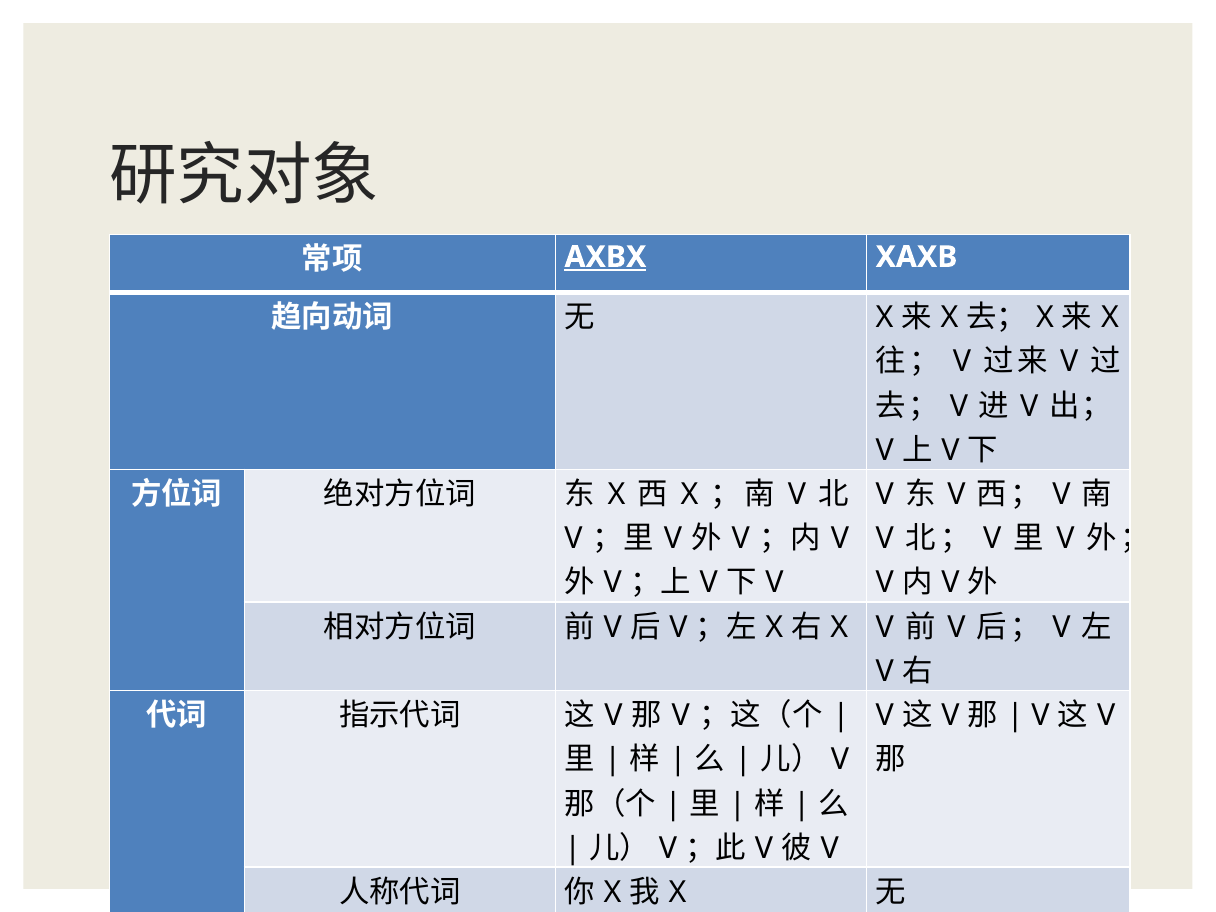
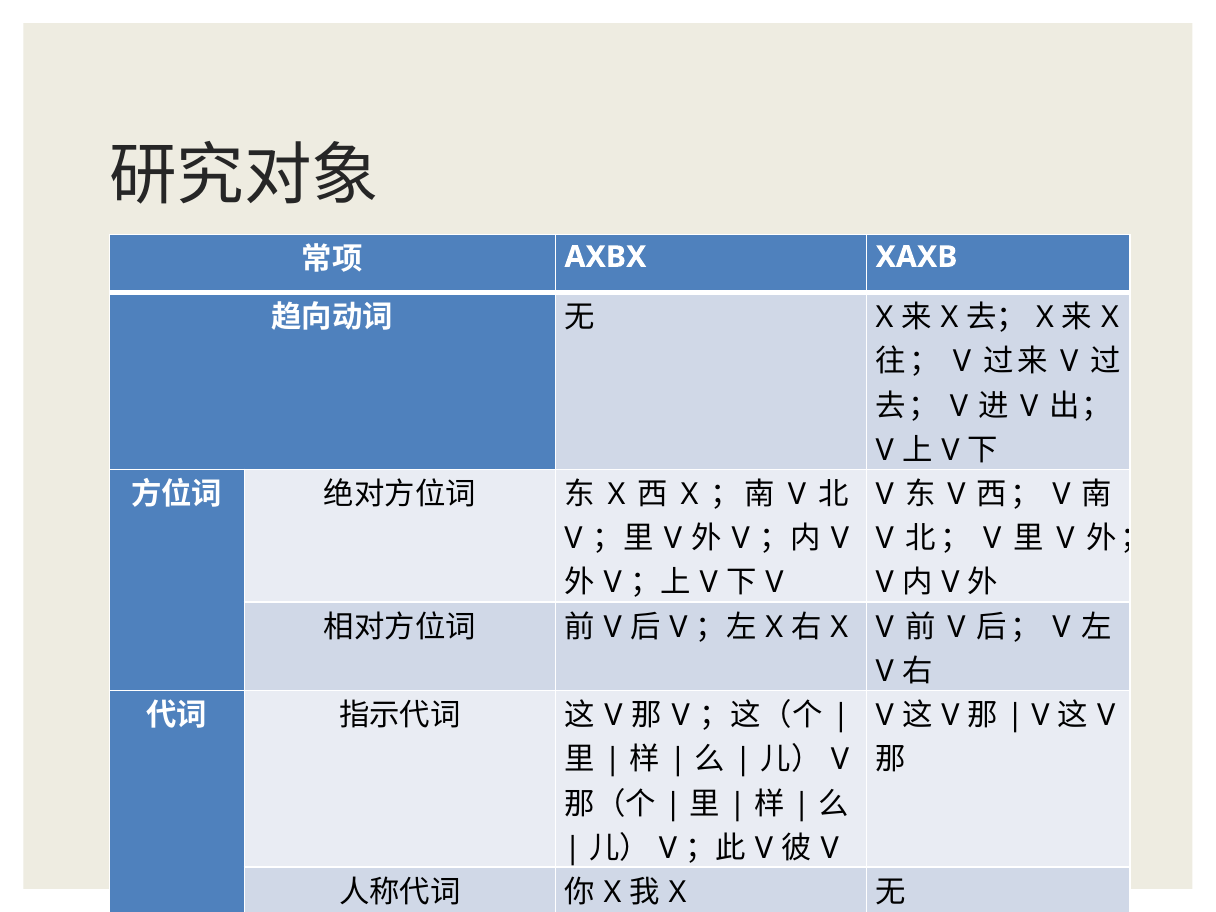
AXBX underline: present -> none
